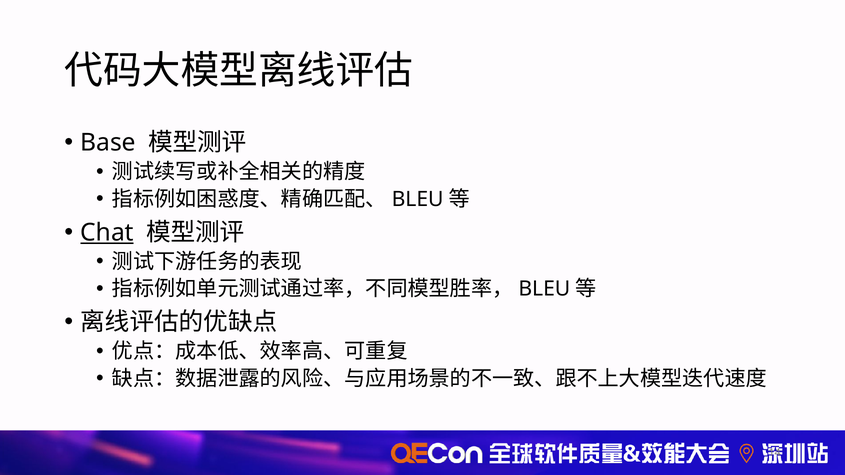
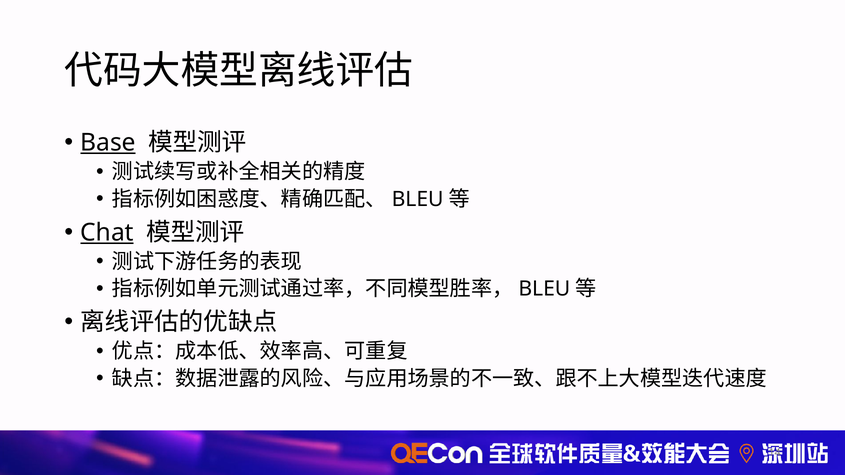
Base underline: none -> present
